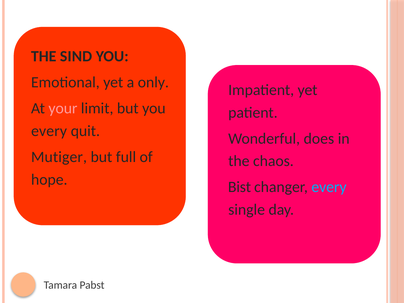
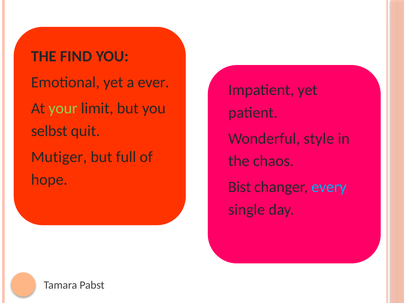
SIND: SIND -> FIND
only: only -> ever
your colour: pink -> light green
every at (49, 131): every -> selbst
does: does -> style
